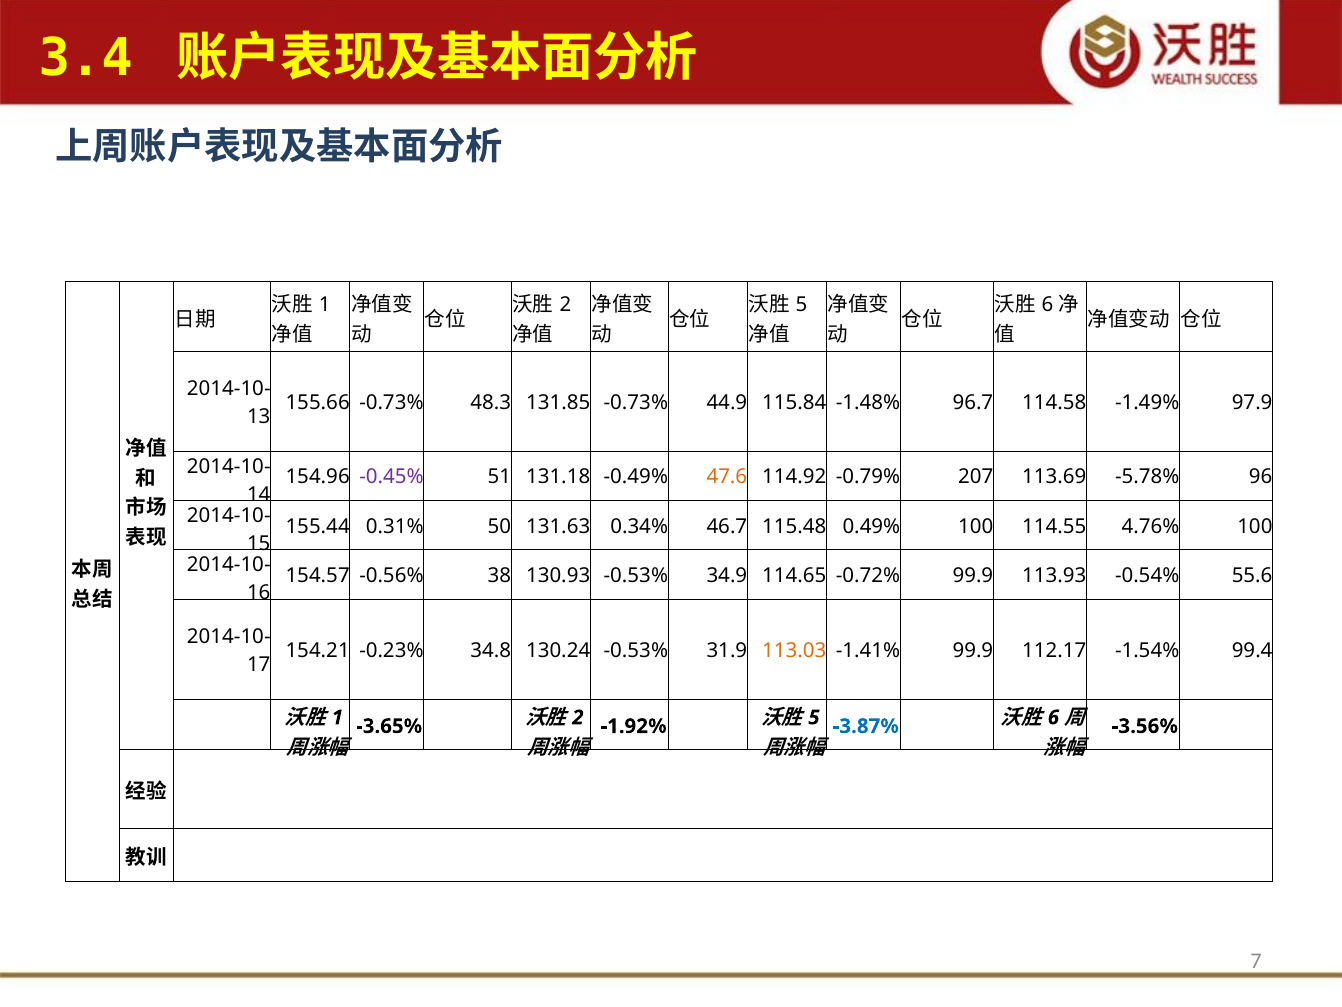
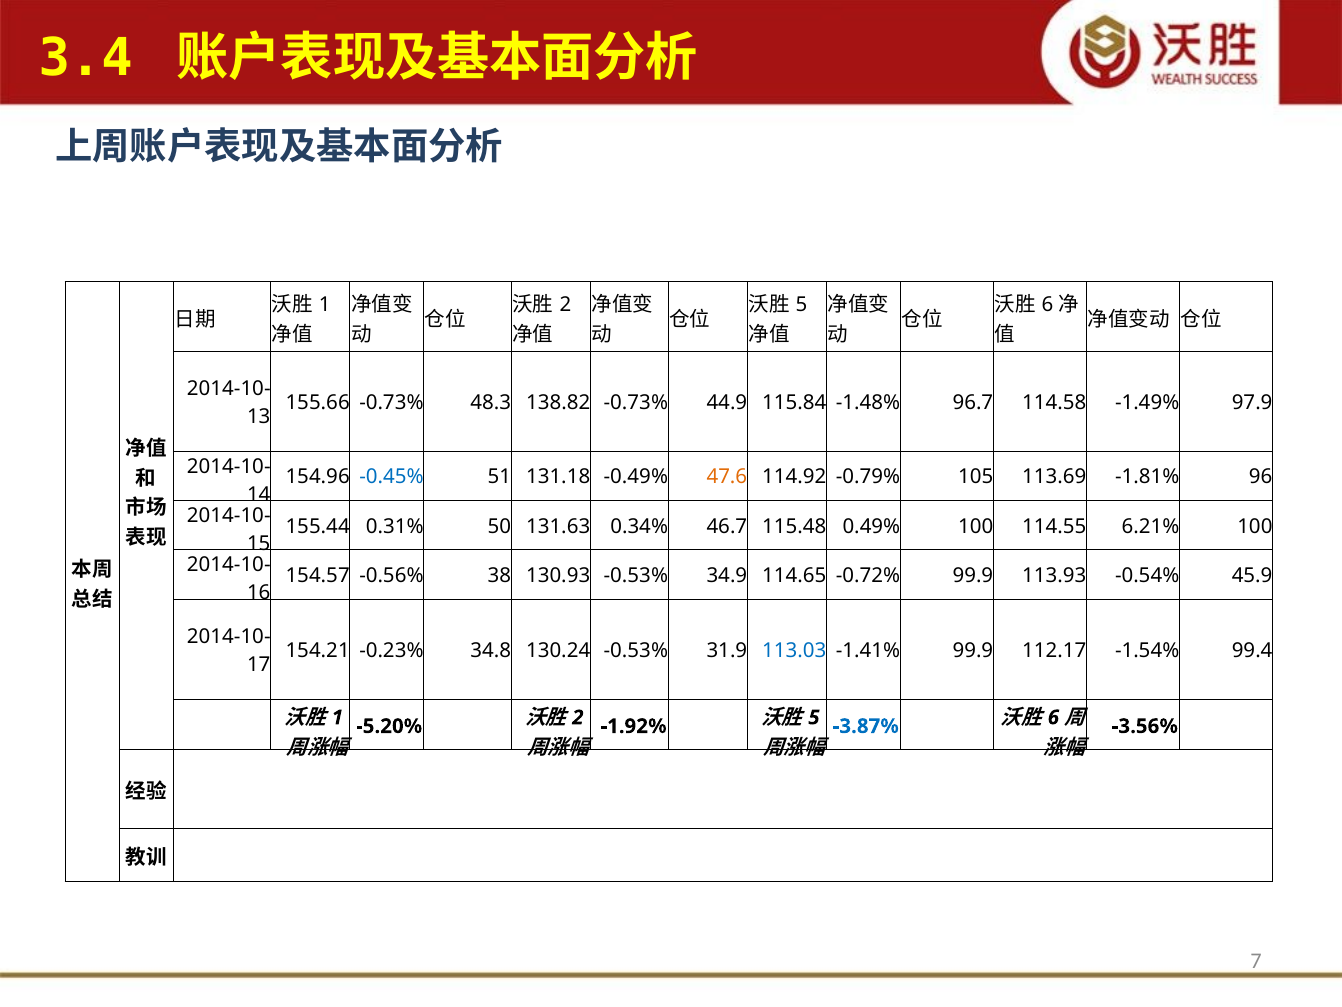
131.85: 131.85 -> 138.82
-0.45% colour: purple -> blue
207: 207 -> 105
-5.78%: -5.78% -> -1.81%
4.76%: 4.76% -> 6.21%
55.6: 55.6 -> 45.9
113.03 colour: orange -> blue
-3.65%: -3.65% -> -5.20%
